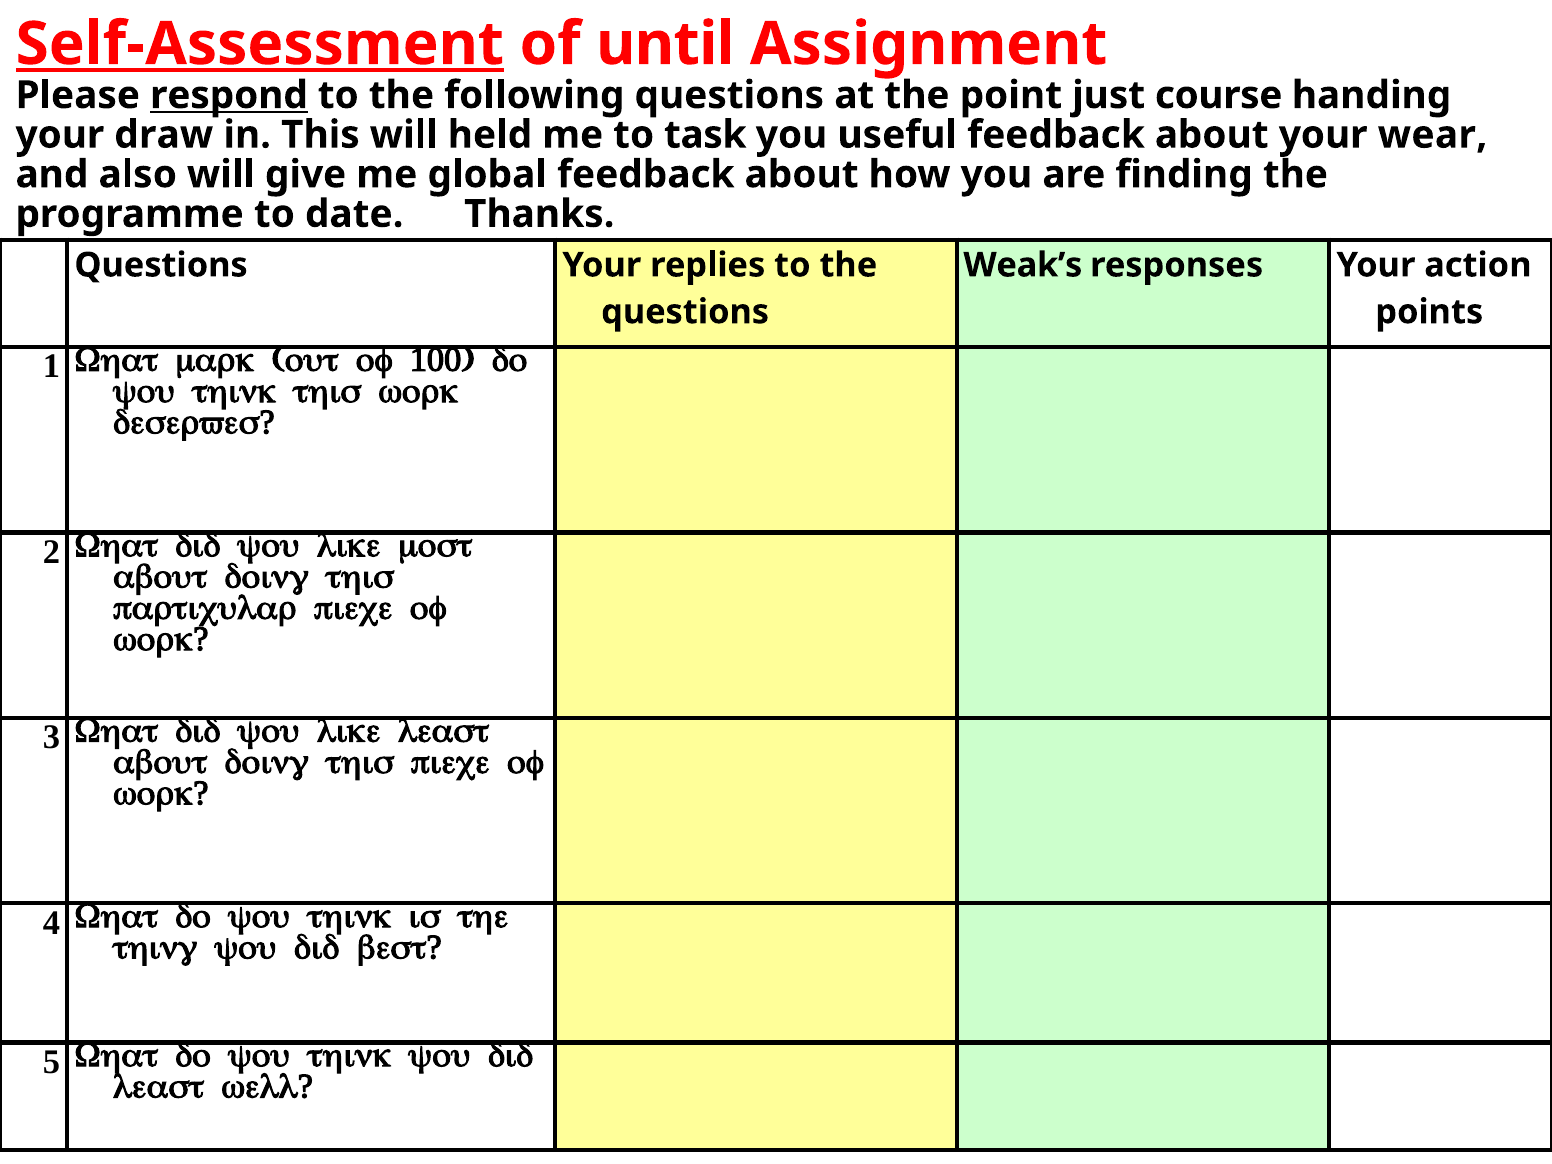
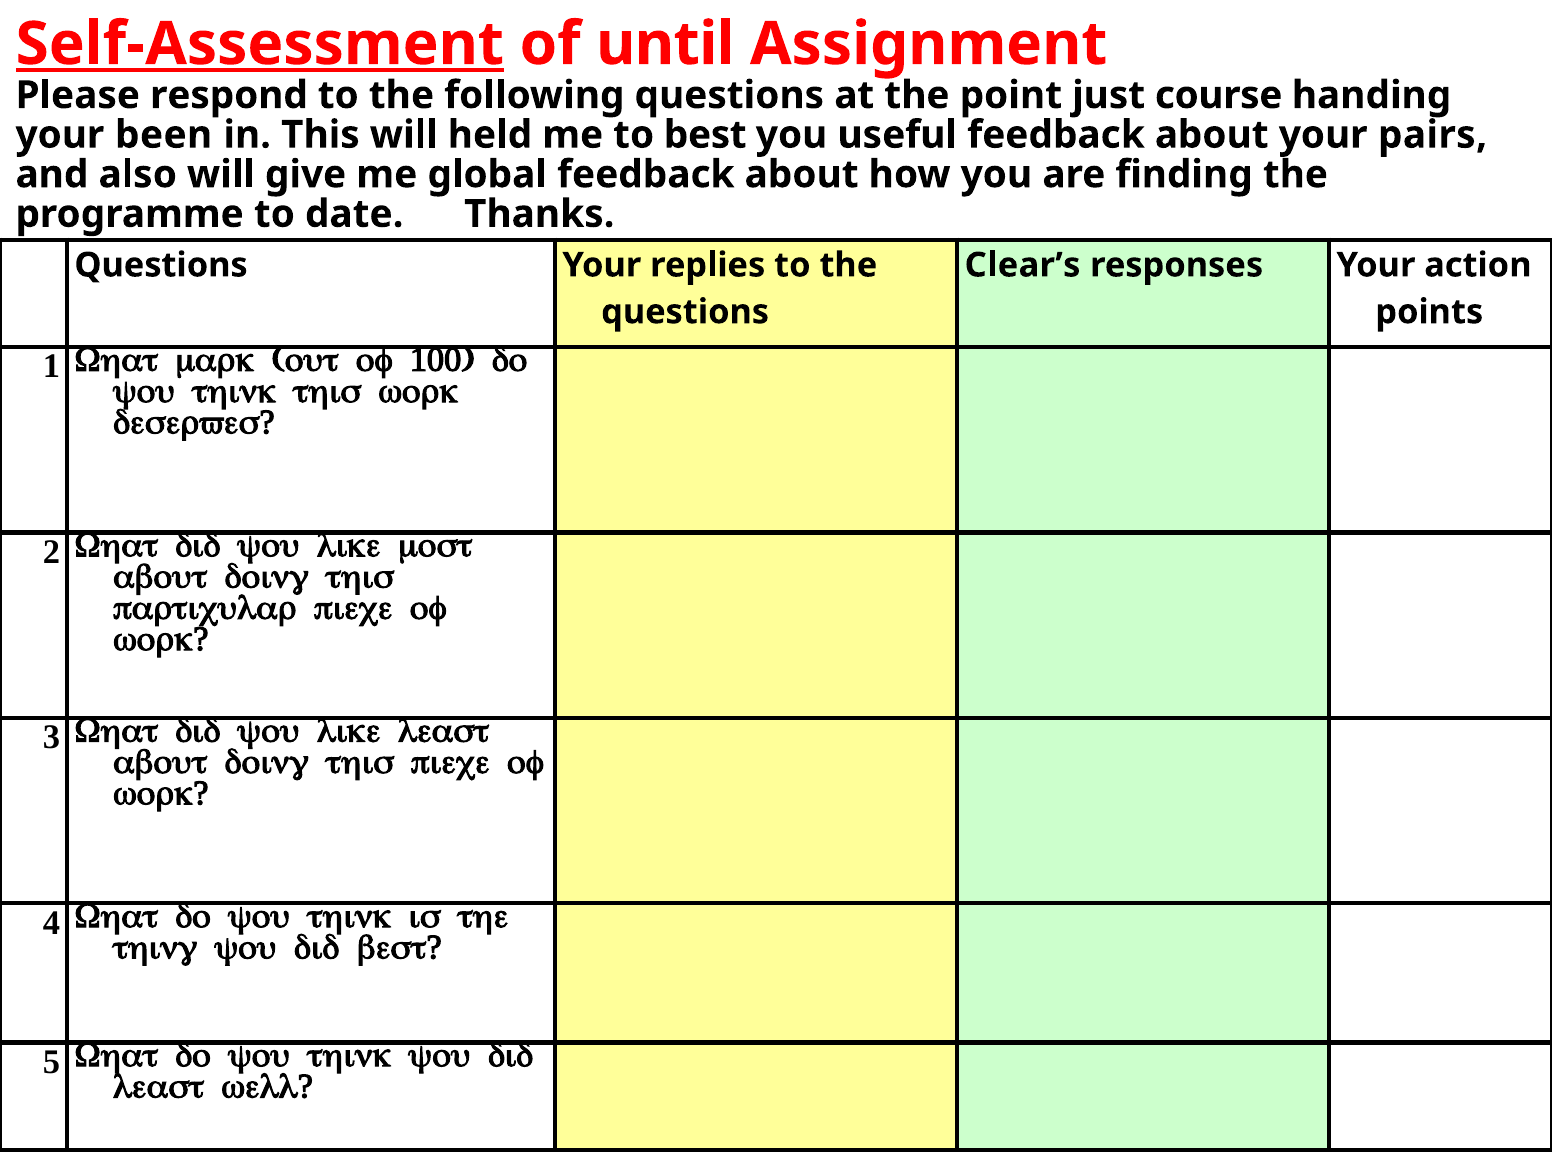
respond underline: present -> none
draw: draw -> been
task: task -> best
wear: wear -> pairs
Weak’s: Weak’s -> Clear’s
